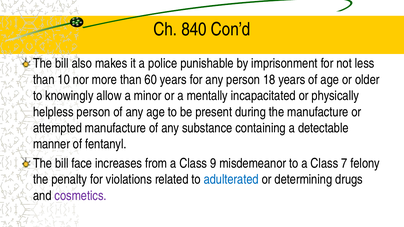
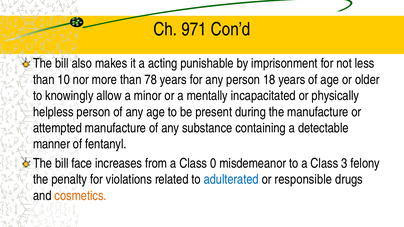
840: 840 -> 971
police: police -> acting
60: 60 -> 78
9: 9 -> 0
7: 7 -> 3
determining: determining -> responsible
cosmetics colour: purple -> orange
